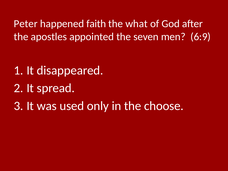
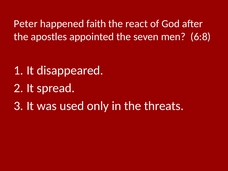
what: what -> react
6:9: 6:9 -> 6:8
choose: choose -> threats
